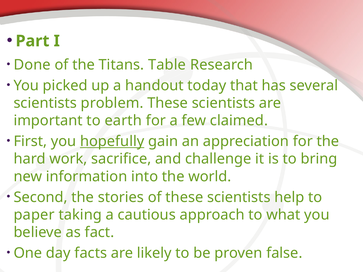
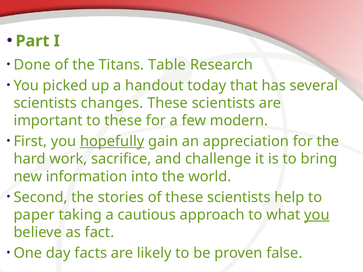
problem: problem -> changes
to earth: earth -> these
claimed: claimed -> modern
you at (317, 215) underline: none -> present
